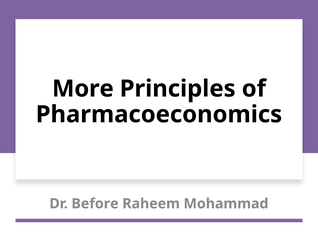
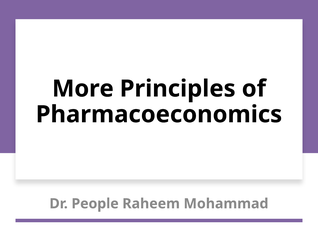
Before: Before -> People
